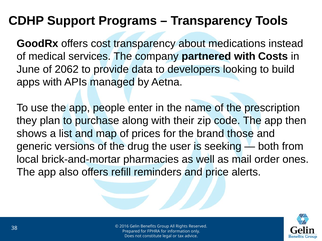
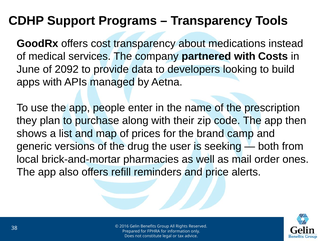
2062: 2062 -> 2092
those: those -> camp
